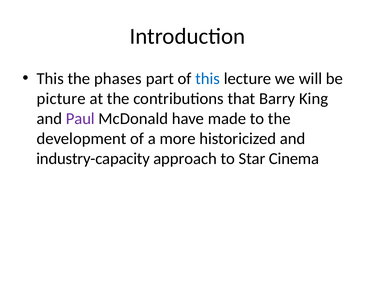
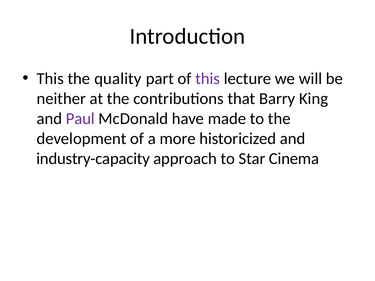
phases: phases -> quality
this at (208, 79) colour: blue -> purple
picture: picture -> neither
